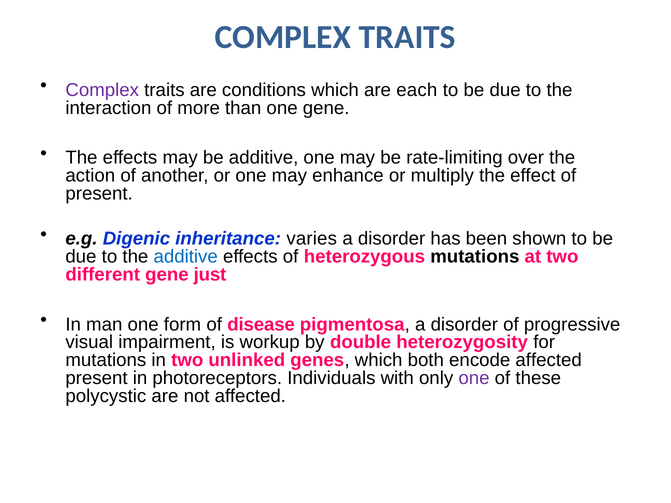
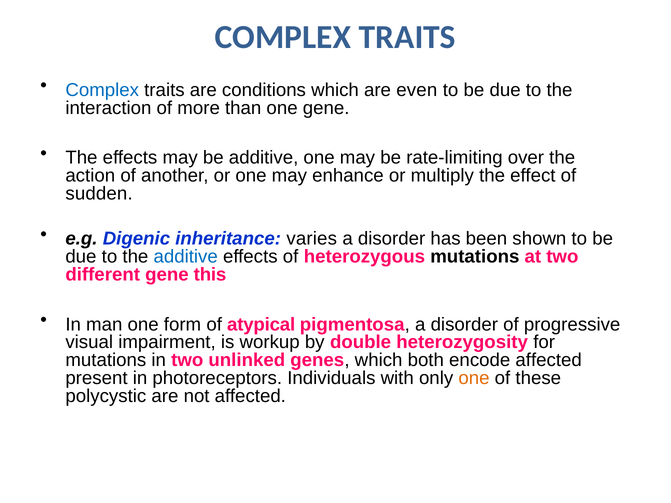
Complex at (102, 90) colour: purple -> blue
each: each -> even
present at (99, 194): present -> sudden
just: just -> this
disease: disease -> atypical
one at (474, 378) colour: purple -> orange
